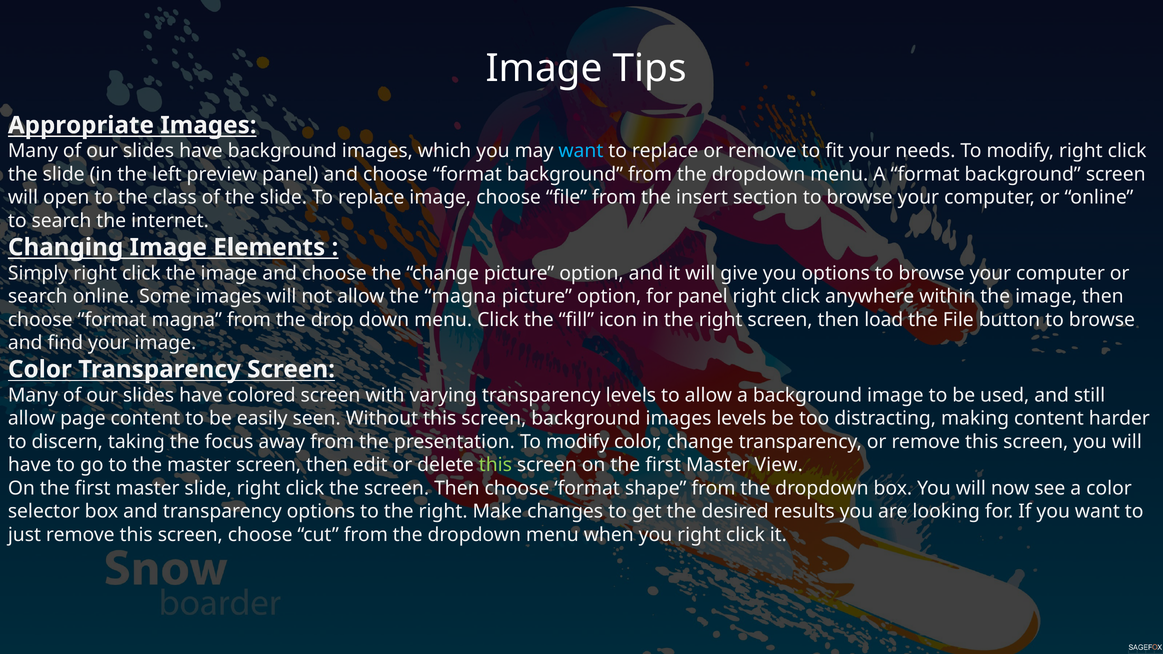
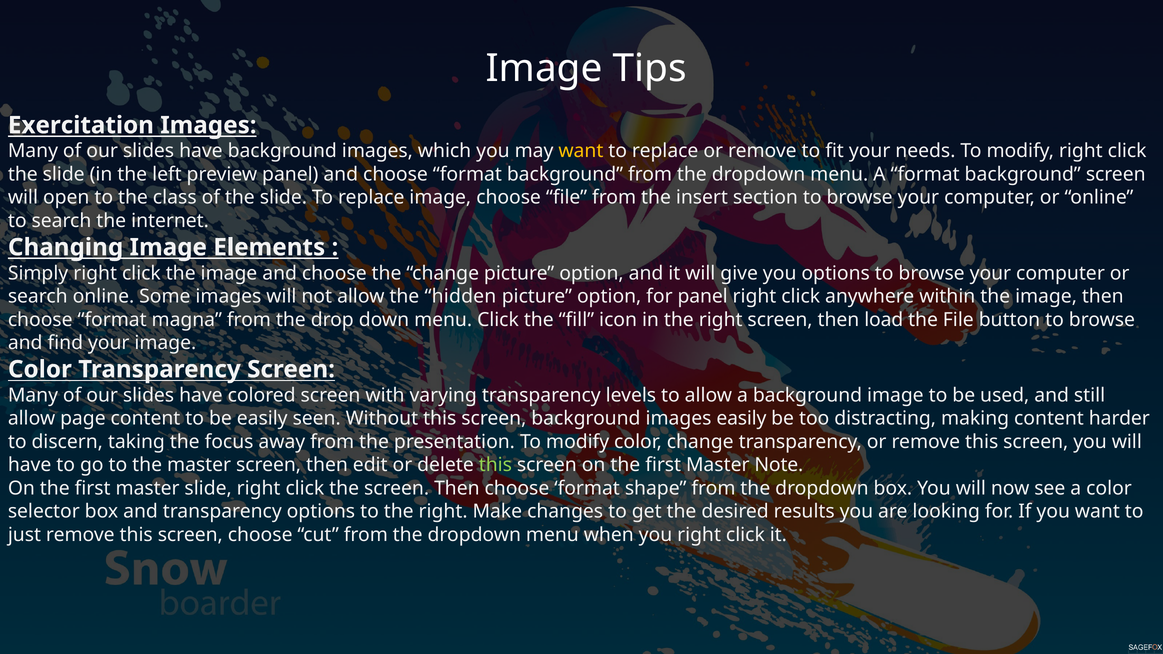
Appropriate: Appropriate -> Exercitation
want at (581, 151) colour: light blue -> yellow
the magna: magna -> hidden
images levels: levels -> easily
View: View -> Note
